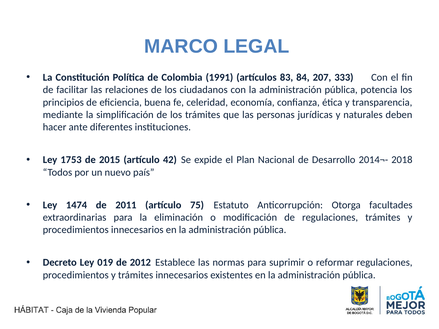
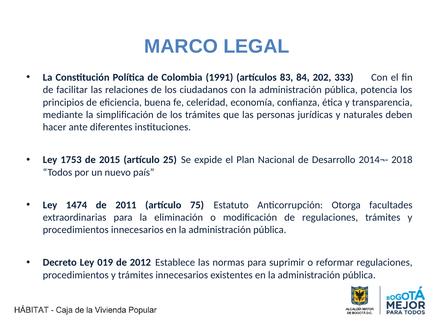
207: 207 -> 202
42: 42 -> 25
